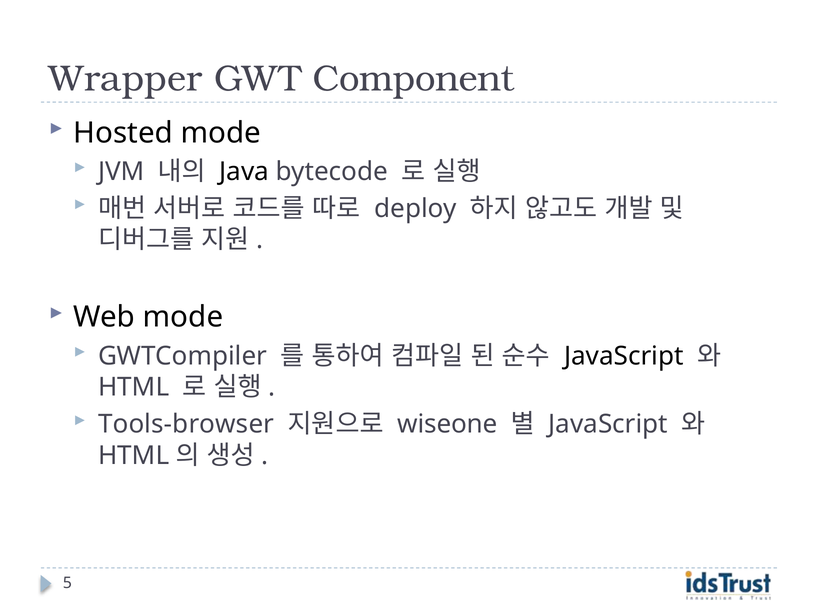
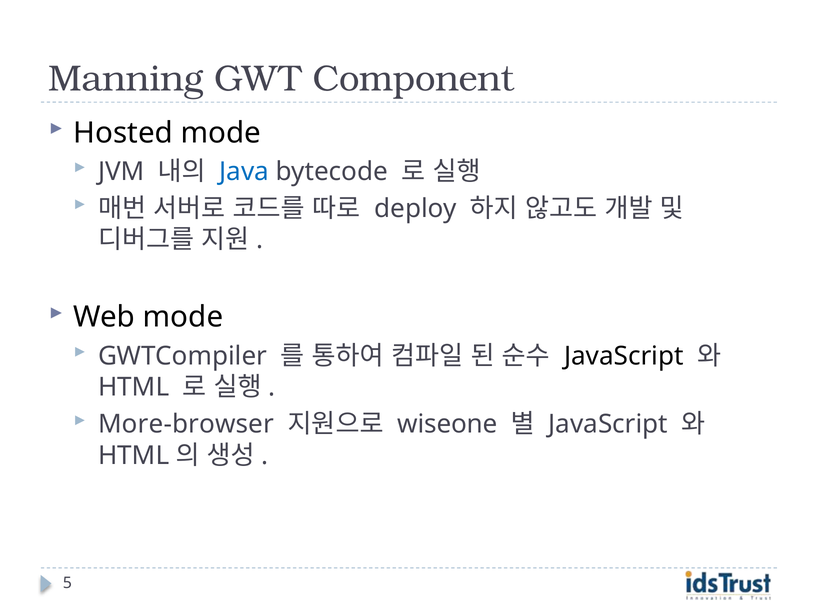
Wrapper: Wrapper -> Manning
Java colour: black -> blue
Tools-browser: Tools-browser -> More-browser
